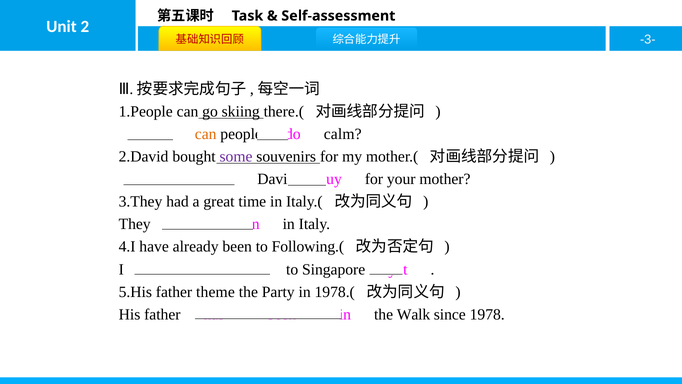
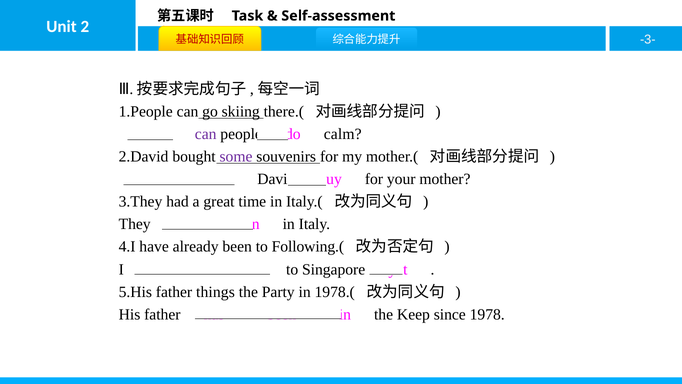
can at (206, 134) colour: orange -> purple
theme: theme -> things
Walk: Walk -> Keep
